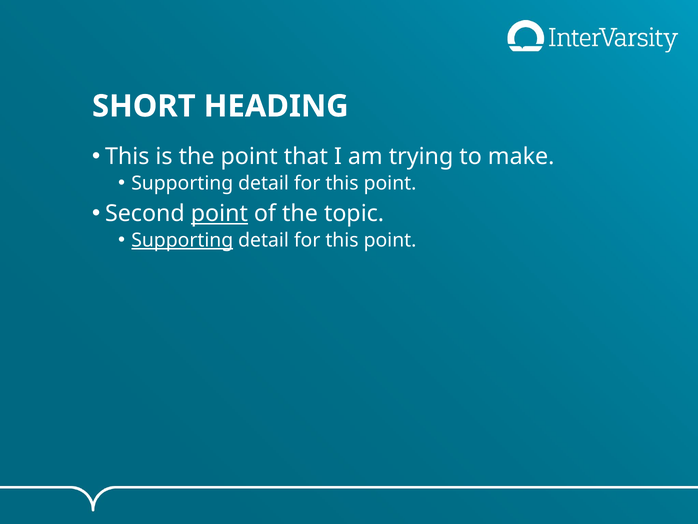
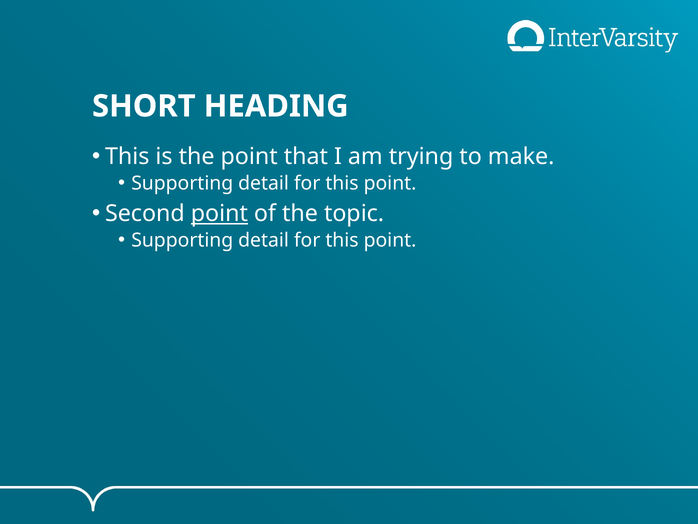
Supporting at (182, 240) underline: present -> none
